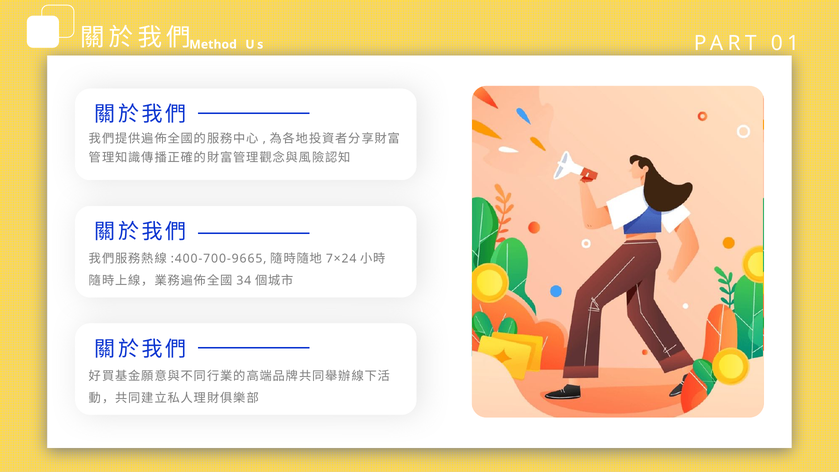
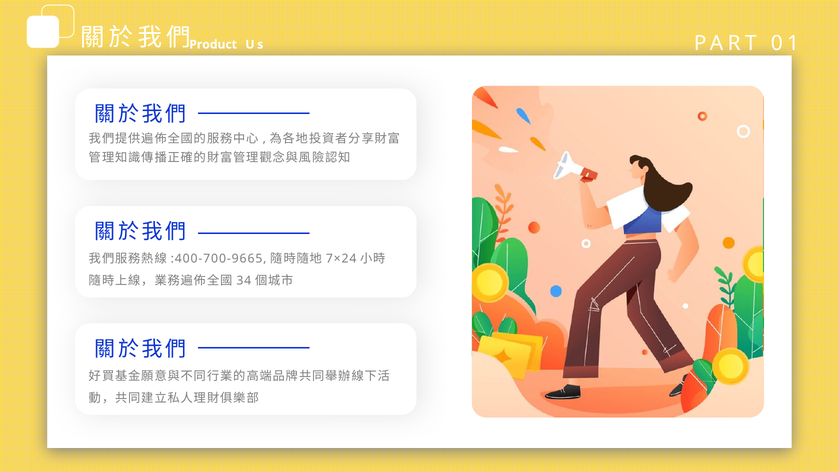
Method: Method -> Product
